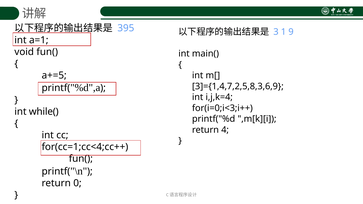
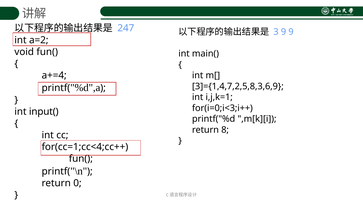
395: 395 -> 247
3 1: 1 -> 9
a=1: a=1 -> a=2
a+=5: a+=5 -> a+=4
i,j,k=4: i,j,k=4 -> i,j,k=1
while(: while( -> input(
4: 4 -> 8
